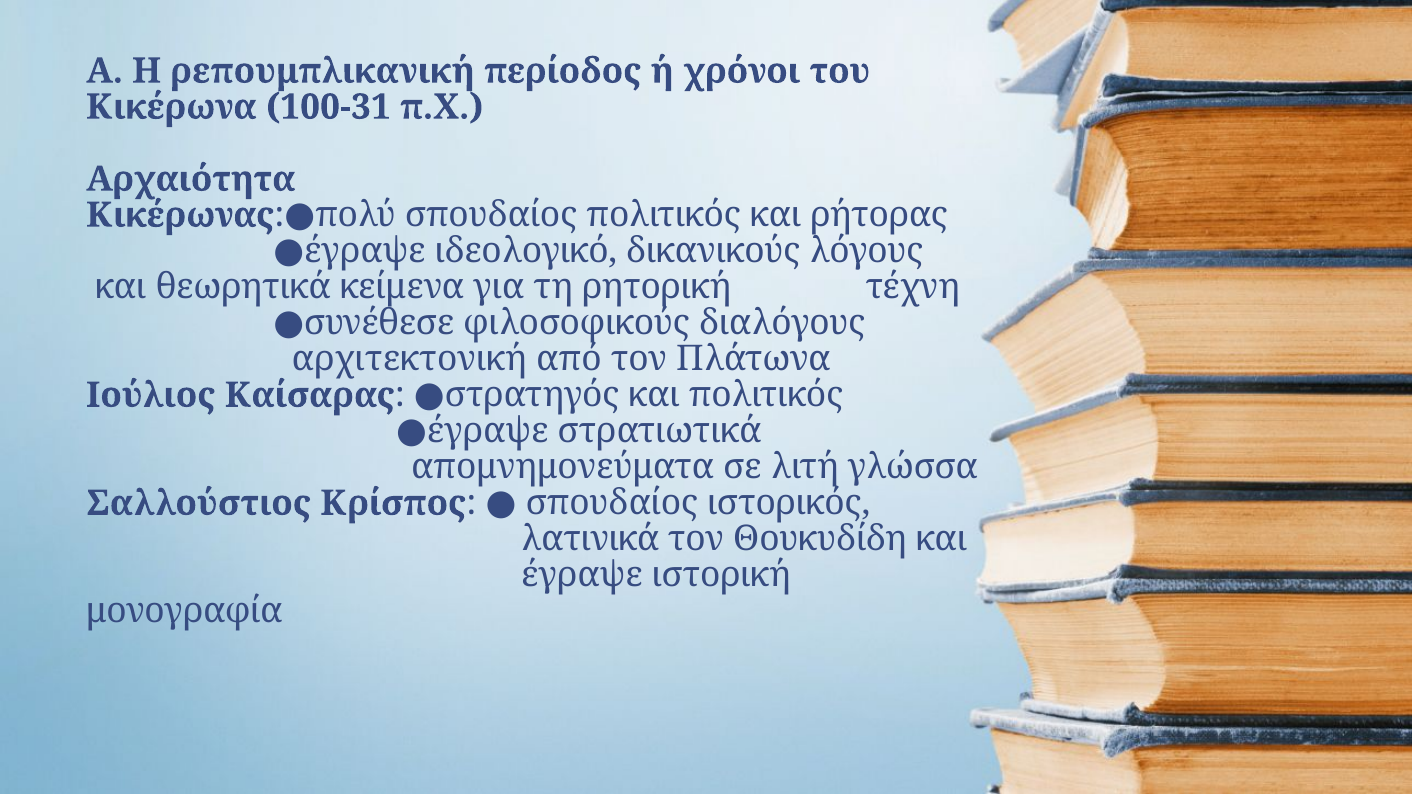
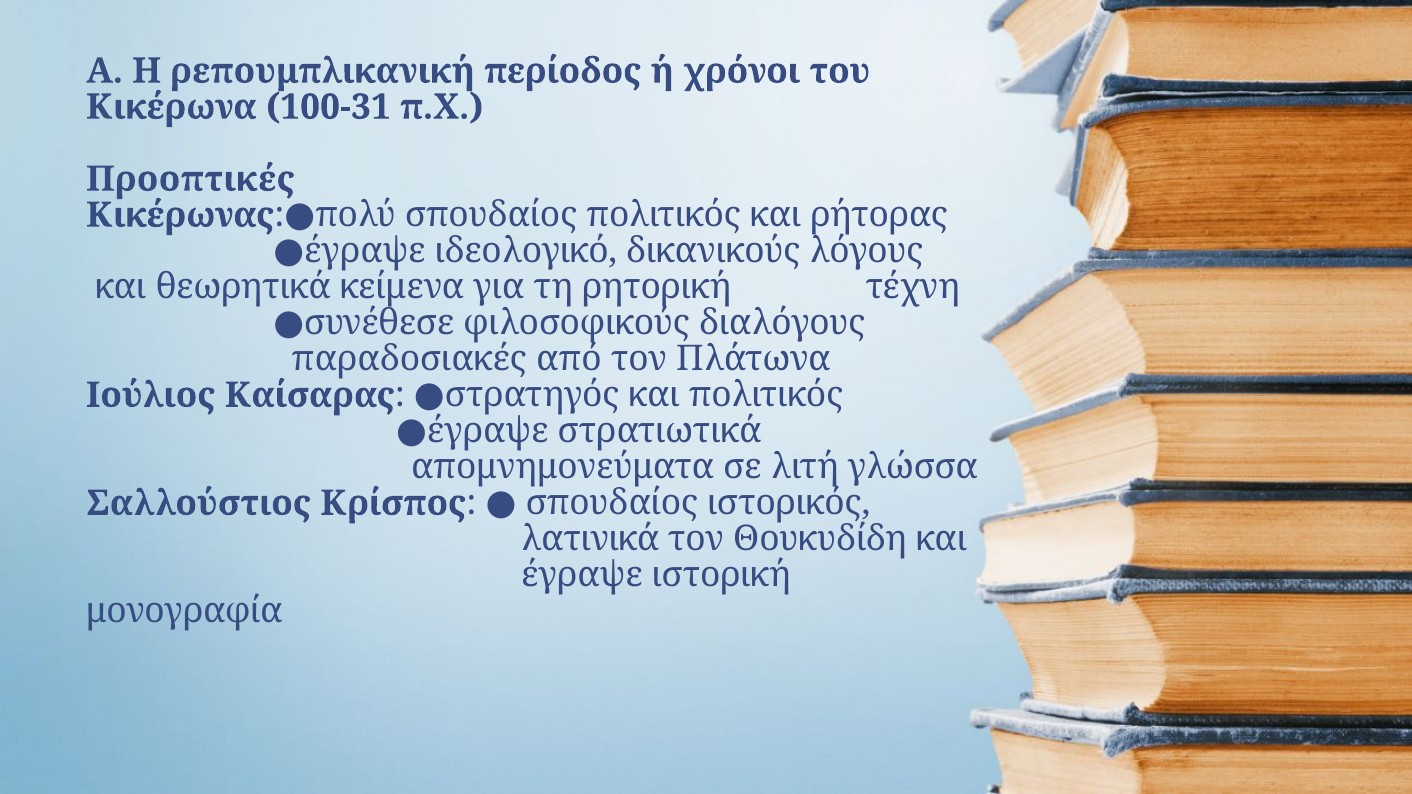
Αρχαιότητα: Αρχαιότητα -> Προοπτικές
αρχιτεκτονική: αρχιτεκτονική -> παραδοσιακές
